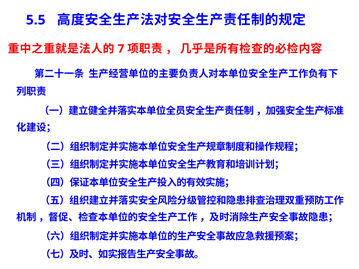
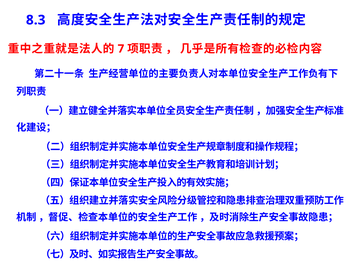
5.5: 5.5 -> 8.3
